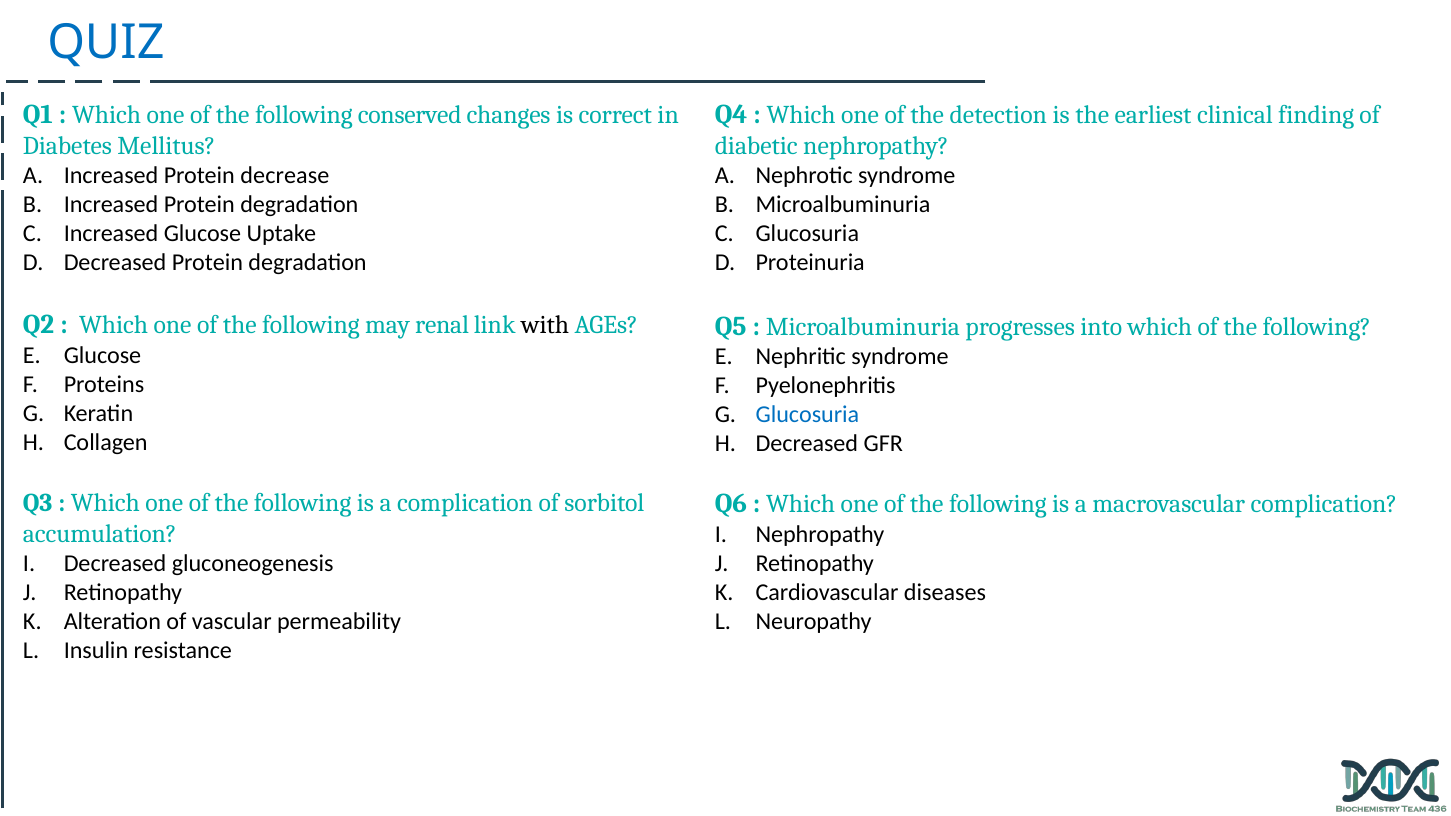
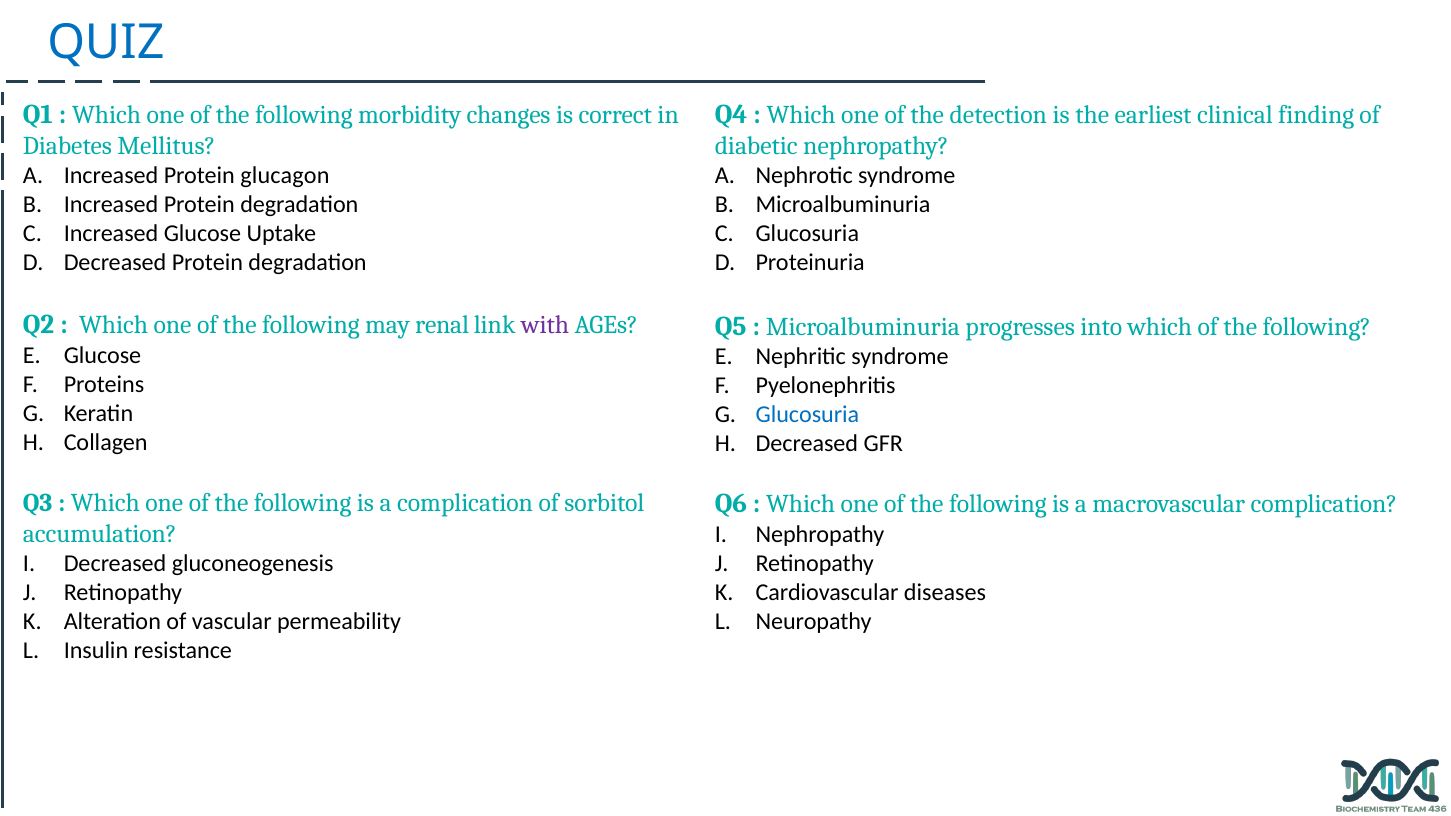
conserved: conserved -> morbidity
decrease: decrease -> glucagon
with colour: black -> purple
